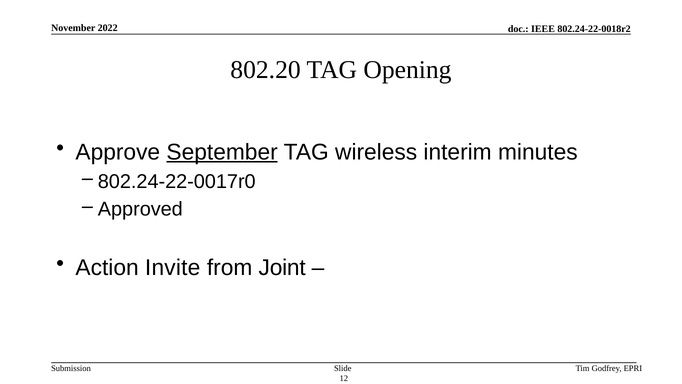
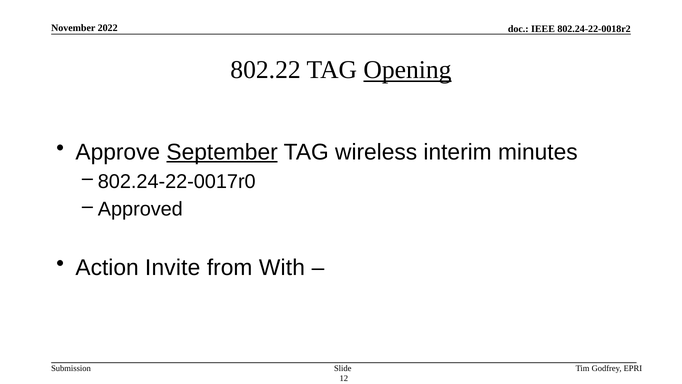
802.20: 802.20 -> 802.22
Opening underline: none -> present
Joint: Joint -> With
